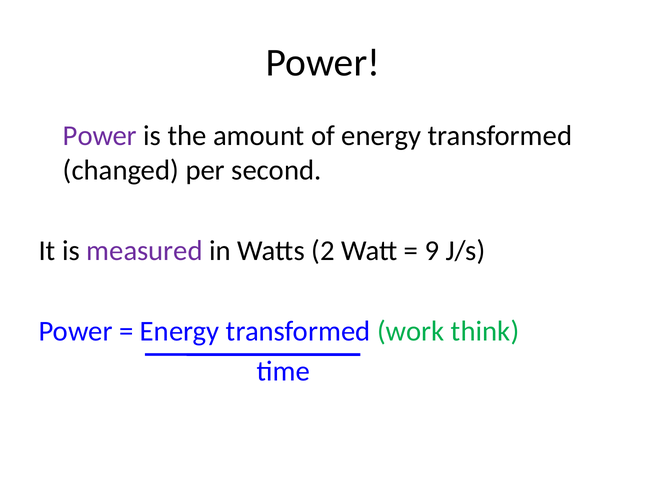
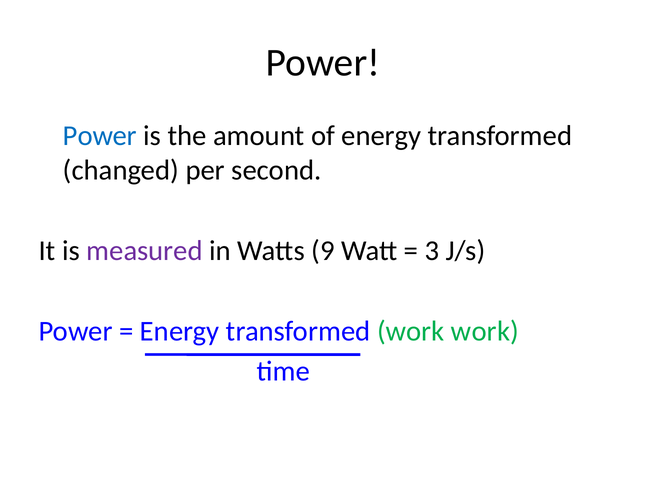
Power at (100, 136) colour: purple -> blue
2: 2 -> 9
9: 9 -> 3
work think: think -> work
